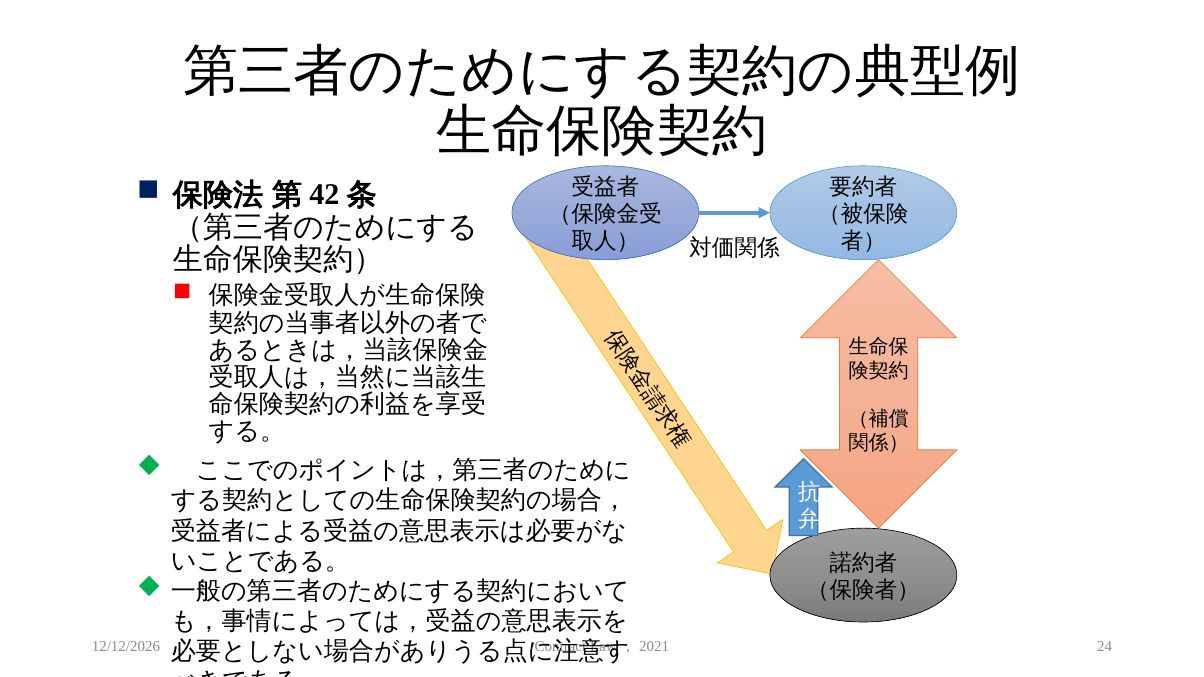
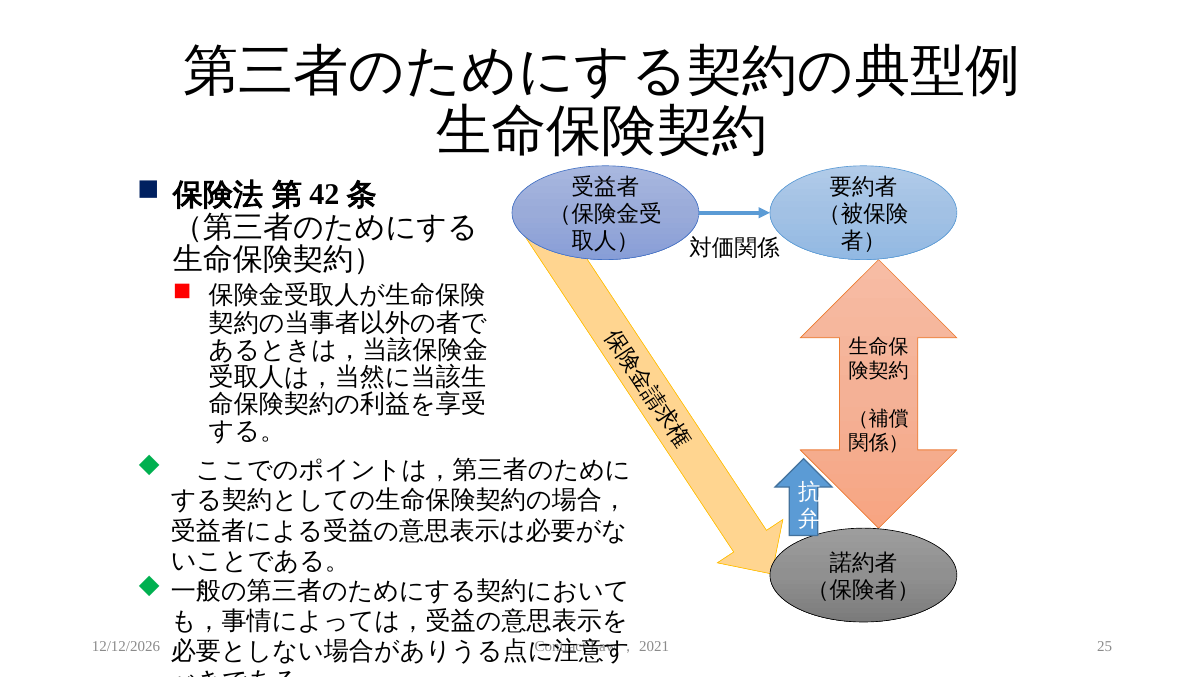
24: 24 -> 25
